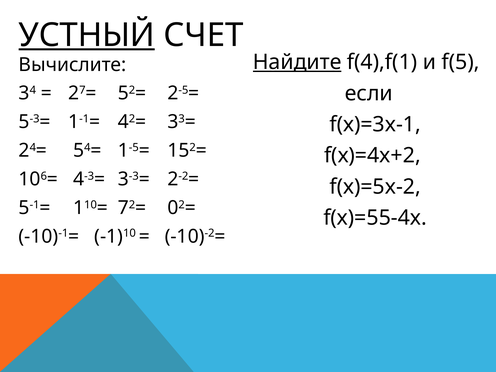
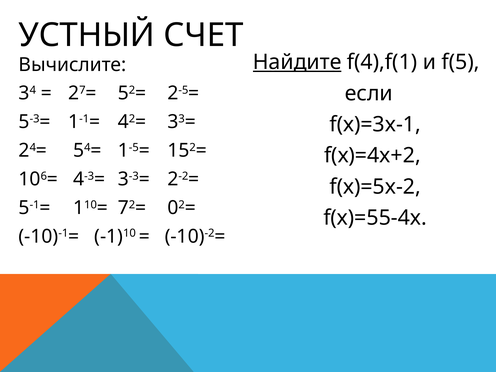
УСТНЫЙ underline: present -> none
